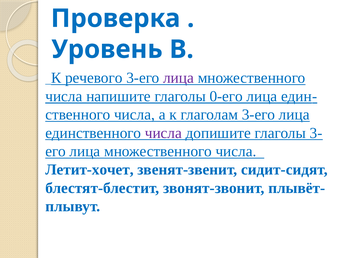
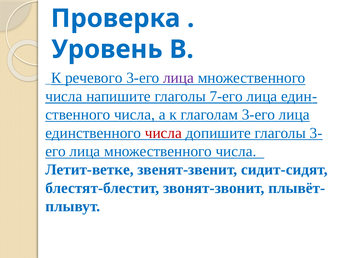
0-его: 0-его -> 7-его
числа at (163, 133) colour: purple -> red
Летит-хочет: Летит-хочет -> Летит-ветке
